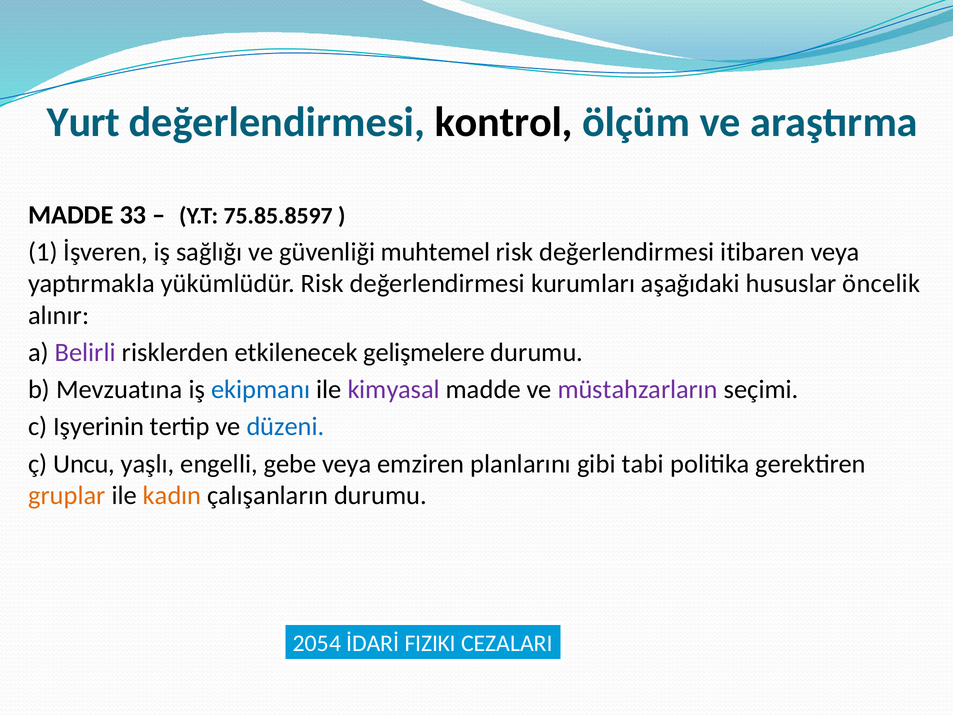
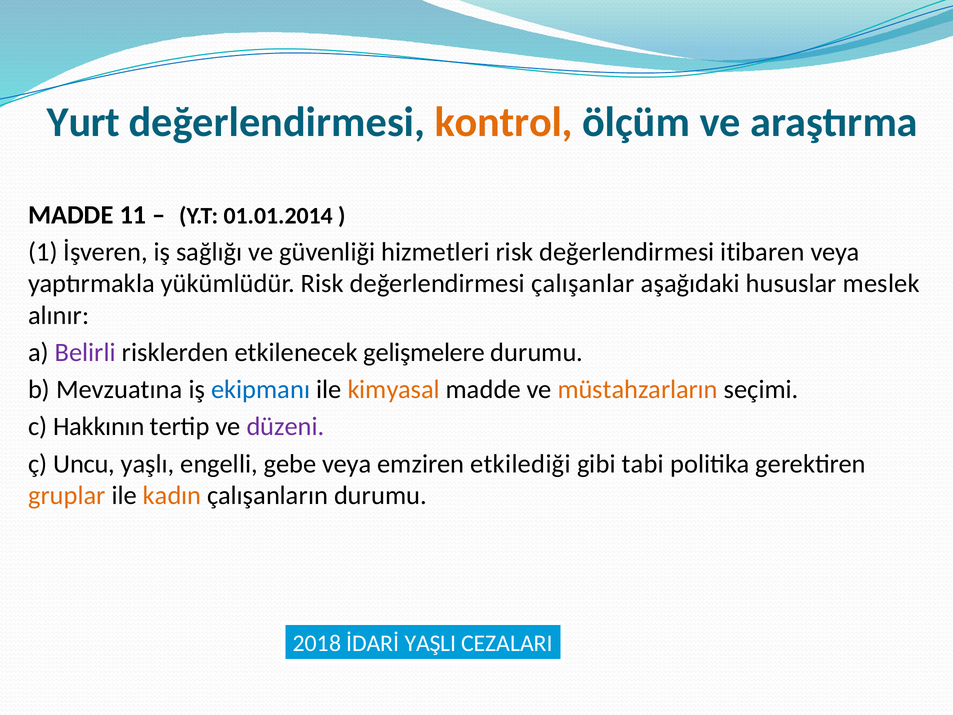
kontrol colour: black -> orange
33: 33 -> 11
75.85.8597: 75.85.8597 -> 01.01.2014
muhtemel: muhtemel -> hizmetleri
kurumları: kurumları -> çalışanlar
öncelik: öncelik -> meslek
kimyasal colour: purple -> orange
müstahzarların colour: purple -> orange
Işyerinin: Işyerinin -> Hakkının
düzeni colour: blue -> purple
planlarını: planlarını -> etkilediği
2054: 2054 -> 2018
FIZIKI: FIZIKI -> YAŞLI
